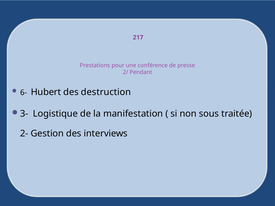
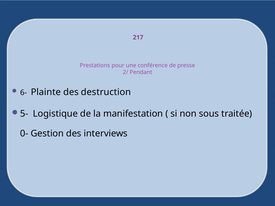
Hubert: Hubert -> Plainte
3-: 3- -> 5-
2-: 2- -> 0-
